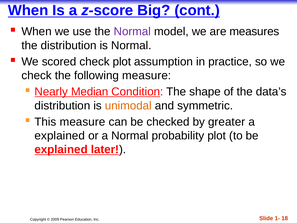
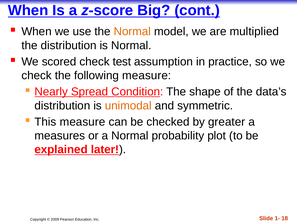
Normal at (132, 32) colour: purple -> orange
measures: measures -> multiplied
check plot: plot -> test
Median: Median -> Spread
explained at (60, 136): explained -> measures
